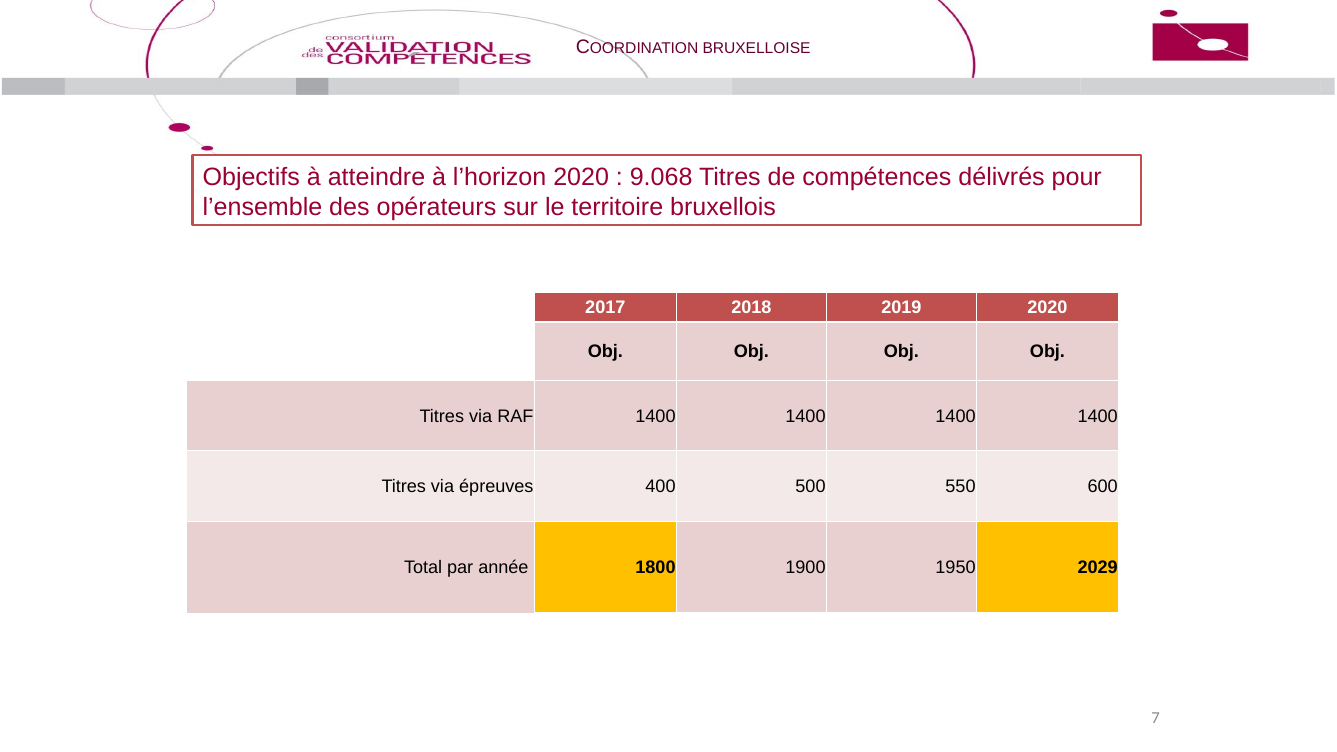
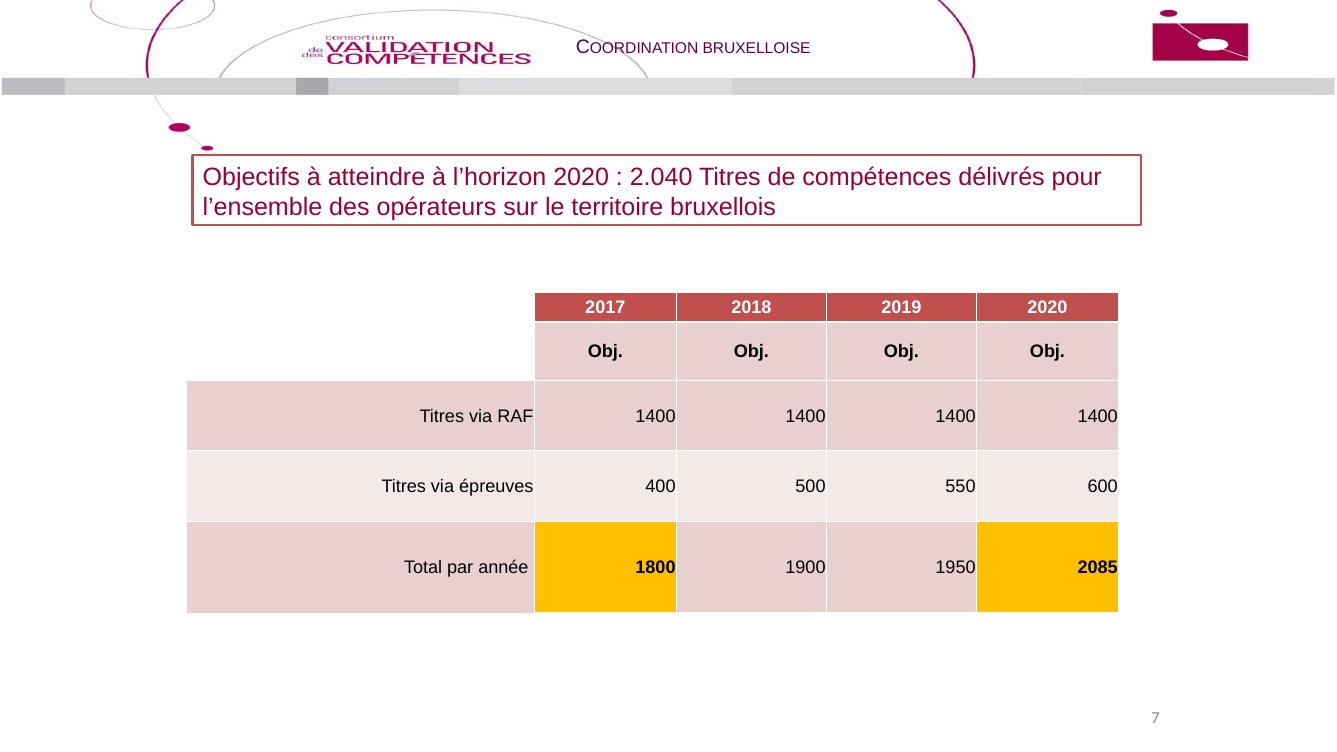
9.068: 9.068 -> 2.040
2029: 2029 -> 2085
